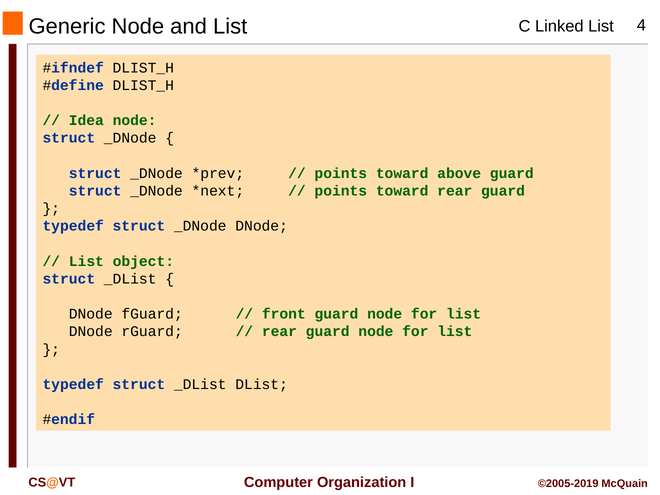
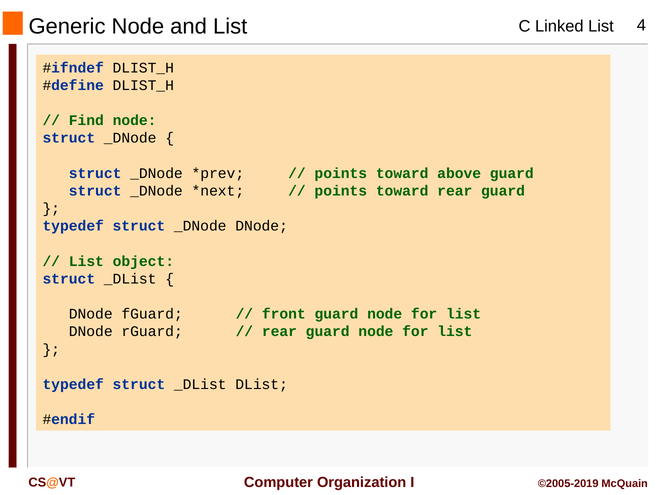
Idea: Idea -> Find
